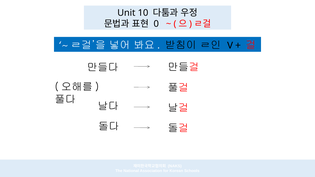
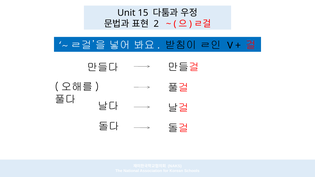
10: 10 -> 15
0: 0 -> 2
